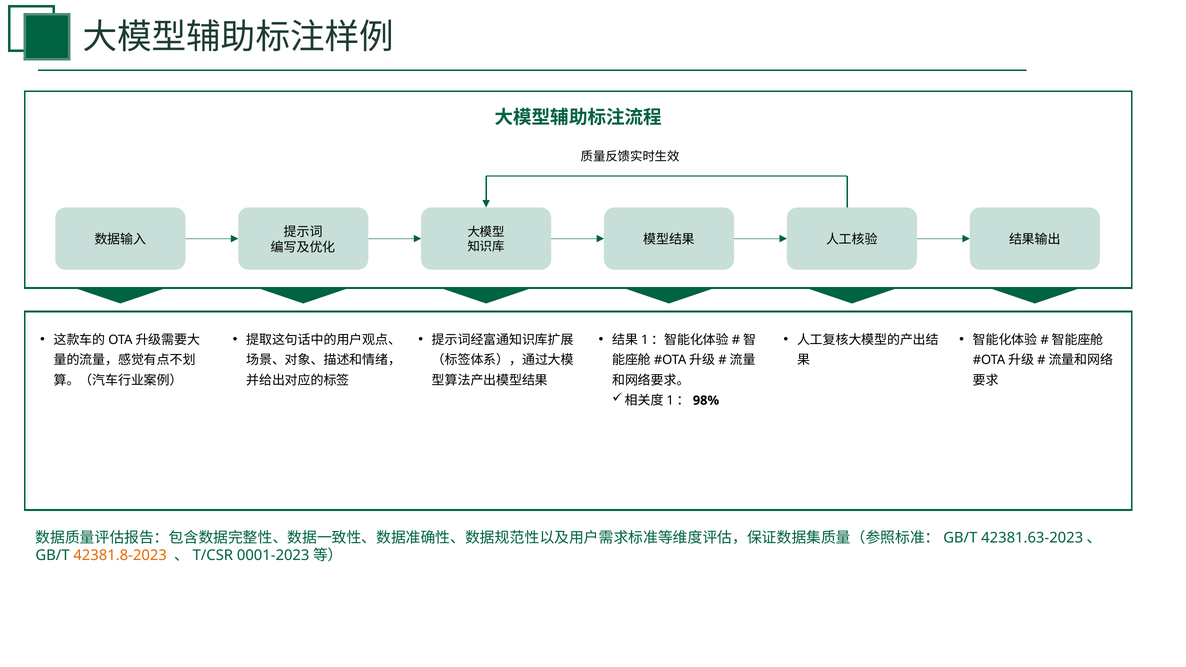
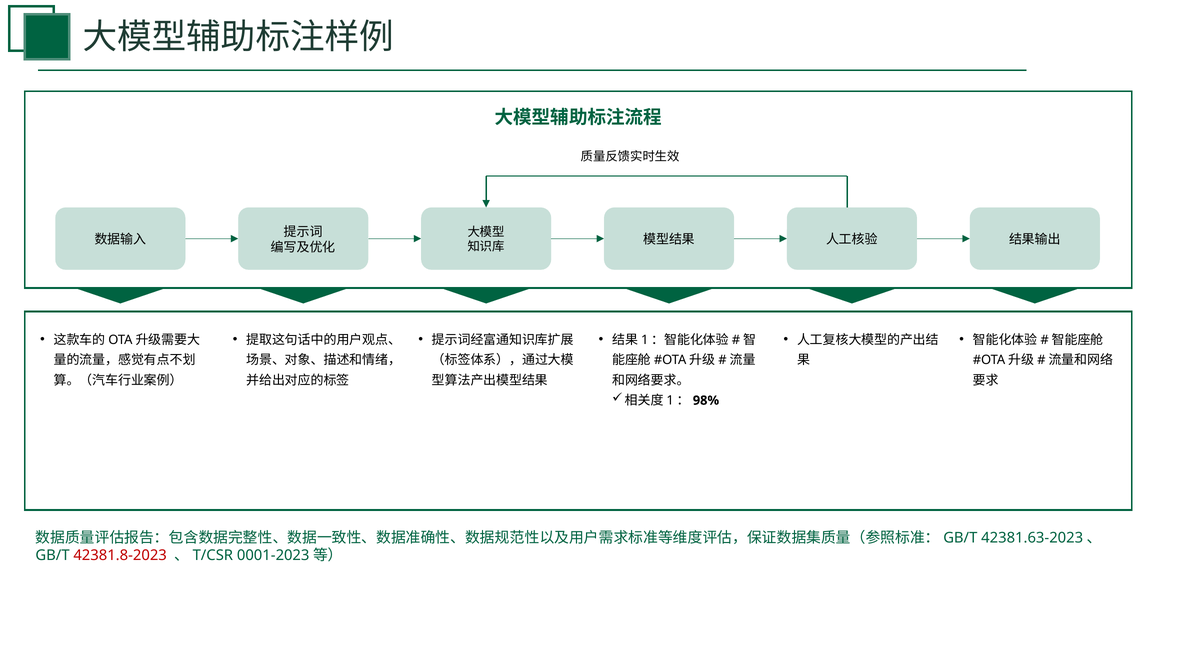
42381.8-2023 colour: orange -> red
